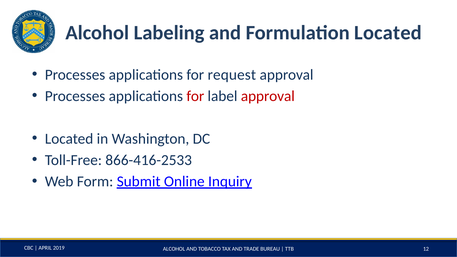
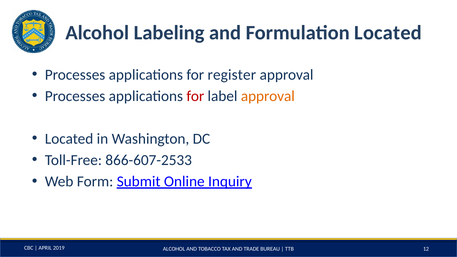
request: request -> register
approval at (268, 96) colour: red -> orange
866-416-2533: 866-416-2533 -> 866-607-2533
